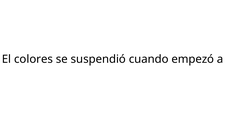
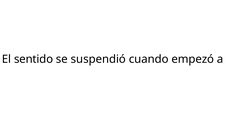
colores: colores -> sentido
